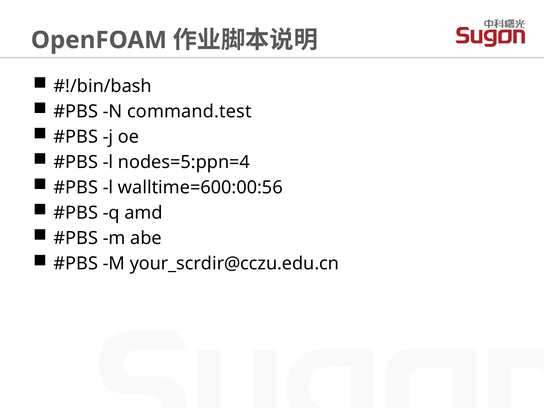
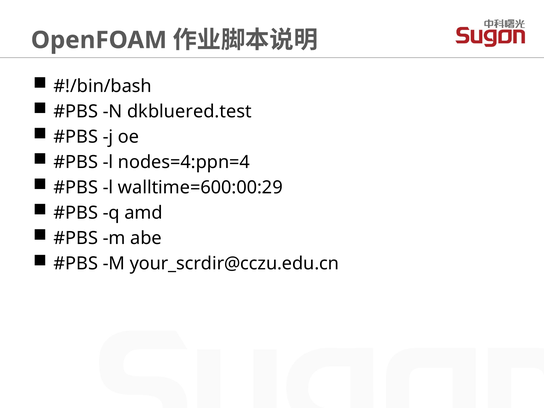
command.test: command.test -> dkbluered.test
nodes=5:ppn=4: nodes=5:ppn=4 -> nodes=4:ppn=4
walltime=600:00:56: walltime=600:00:56 -> walltime=600:00:29
